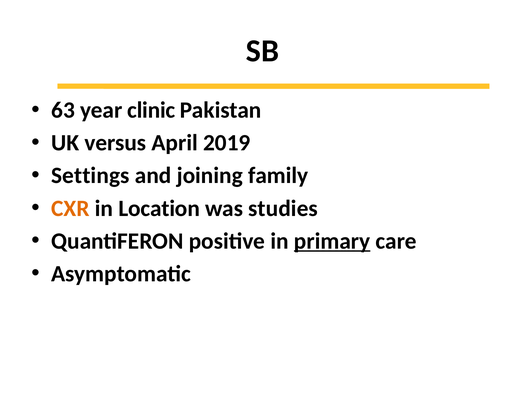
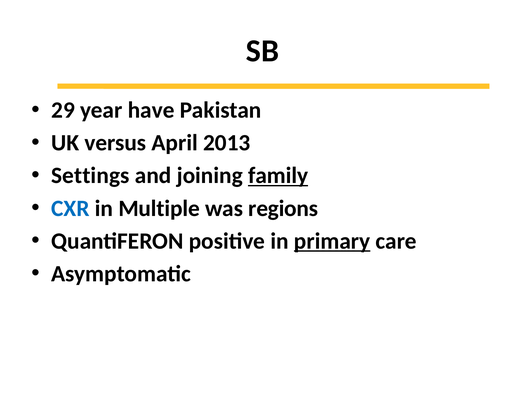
63: 63 -> 29
clinic: clinic -> have
2019: 2019 -> 2013
family underline: none -> present
CXR colour: orange -> blue
Location: Location -> Multiple
studies: studies -> regions
